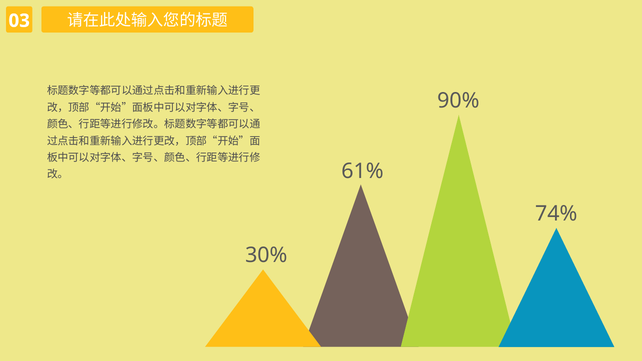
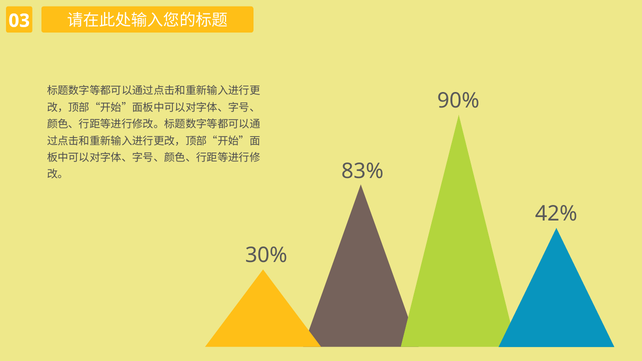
61%: 61% -> 83%
74%: 74% -> 42%
